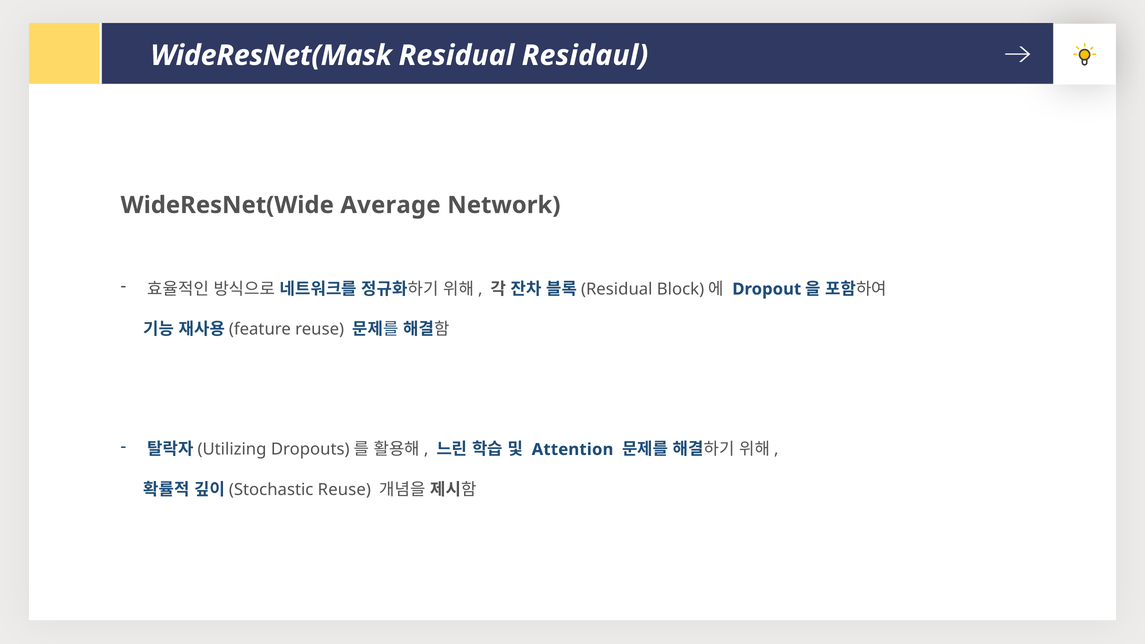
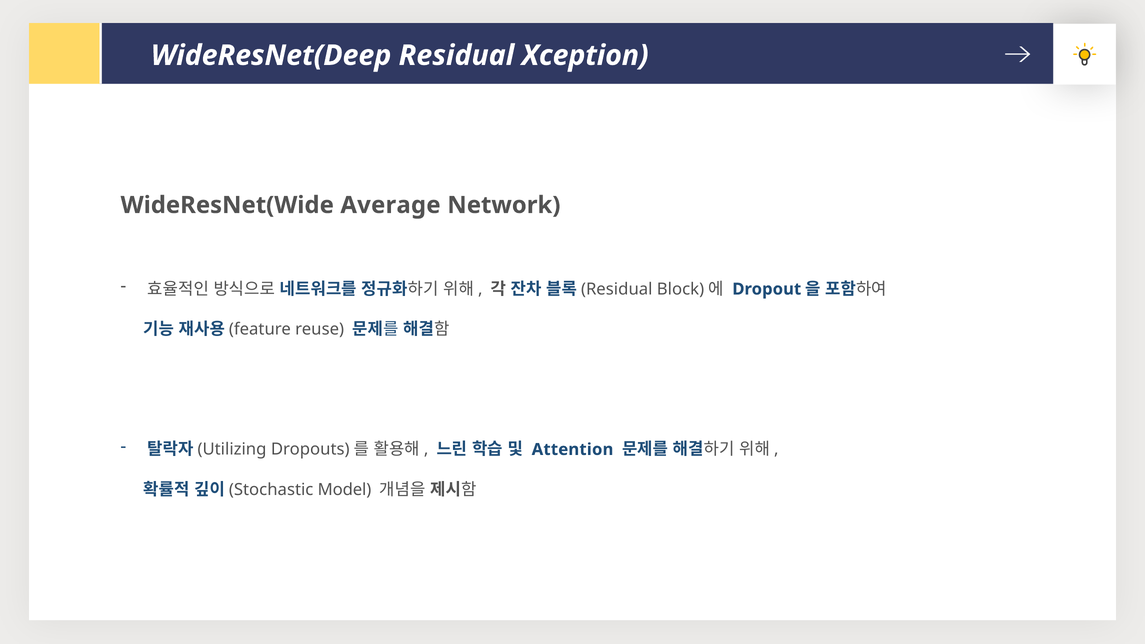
WideResNet(Mask: WideResNet(Mask -> WideResNet(Deep
Residaul: Residaul -> Xception
Reuse at (344, 490): Reuse -> Model
